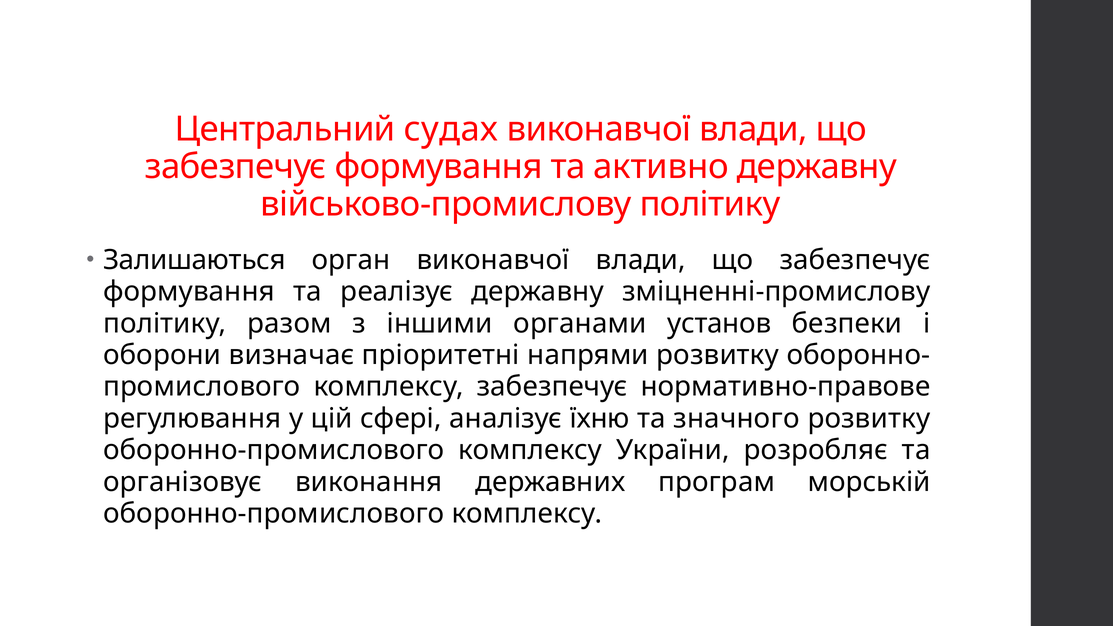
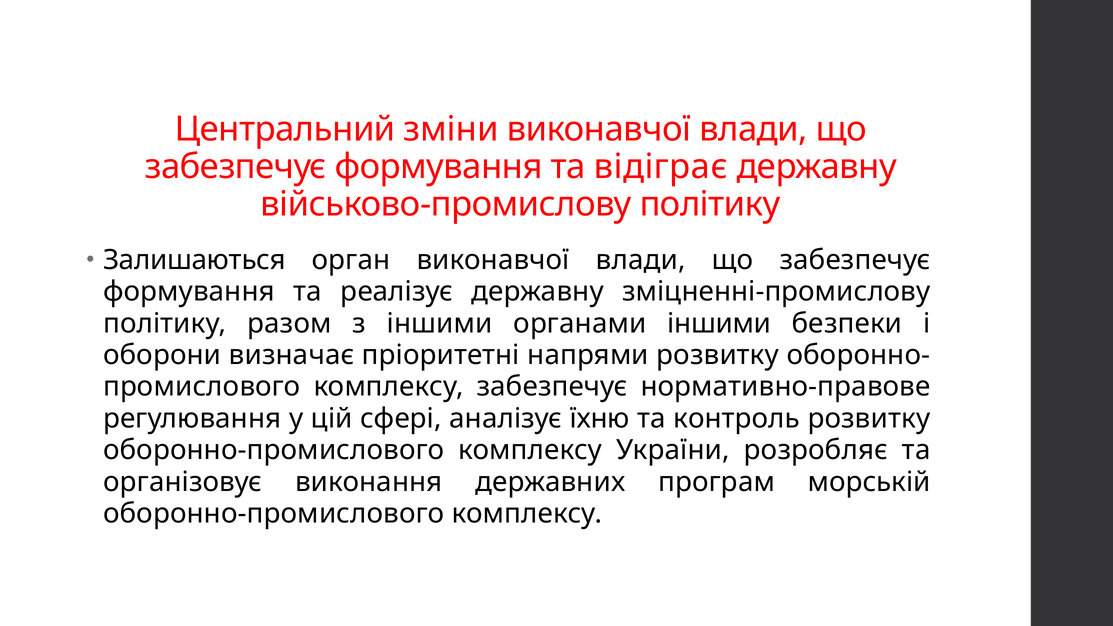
судах: судах -> зміни
активно: активно -> відіграє
органами установ: установ -> іншими
значного: значного -> контроль
